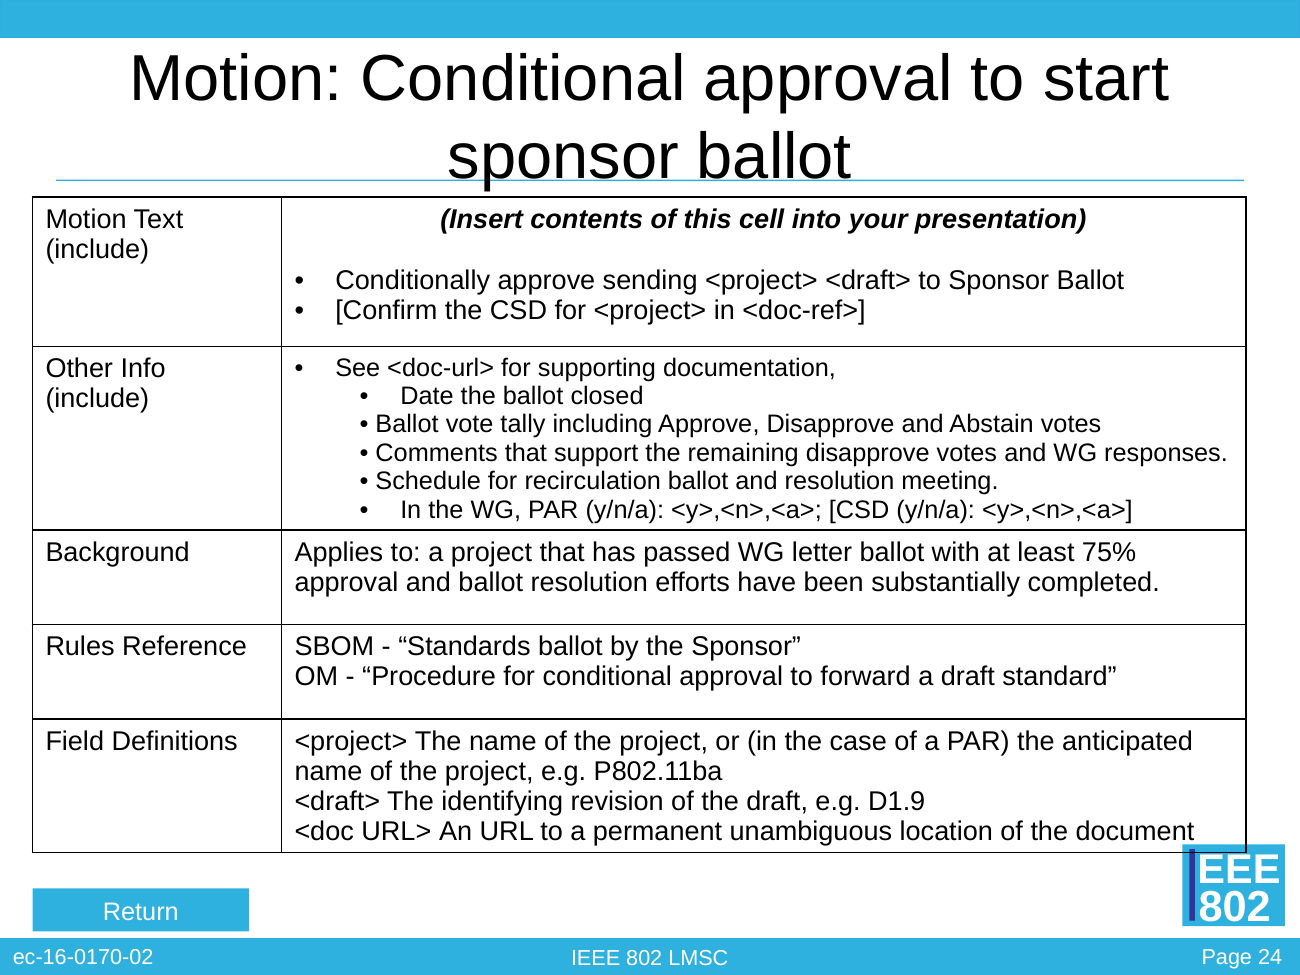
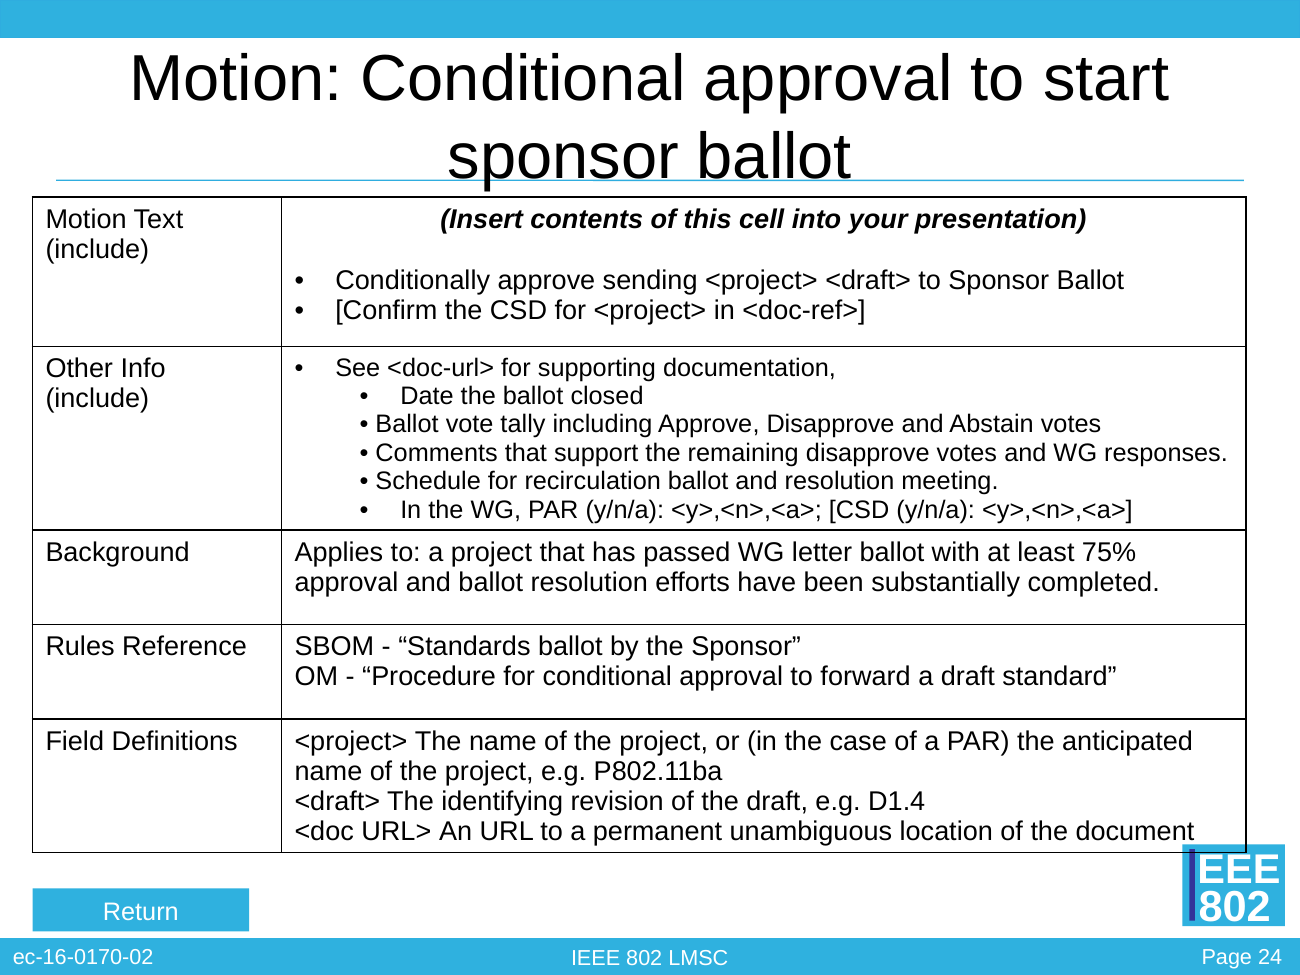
D1.9: D1.9 -> D1.4
